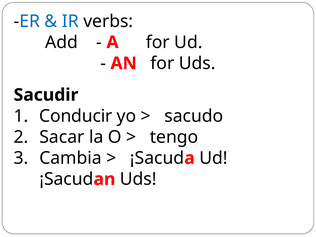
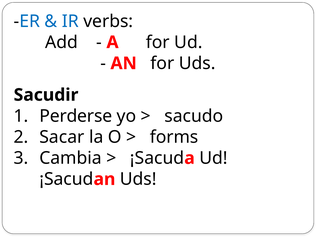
Conducir: Conducir -> Perderse
tengo: tengo -> forms
